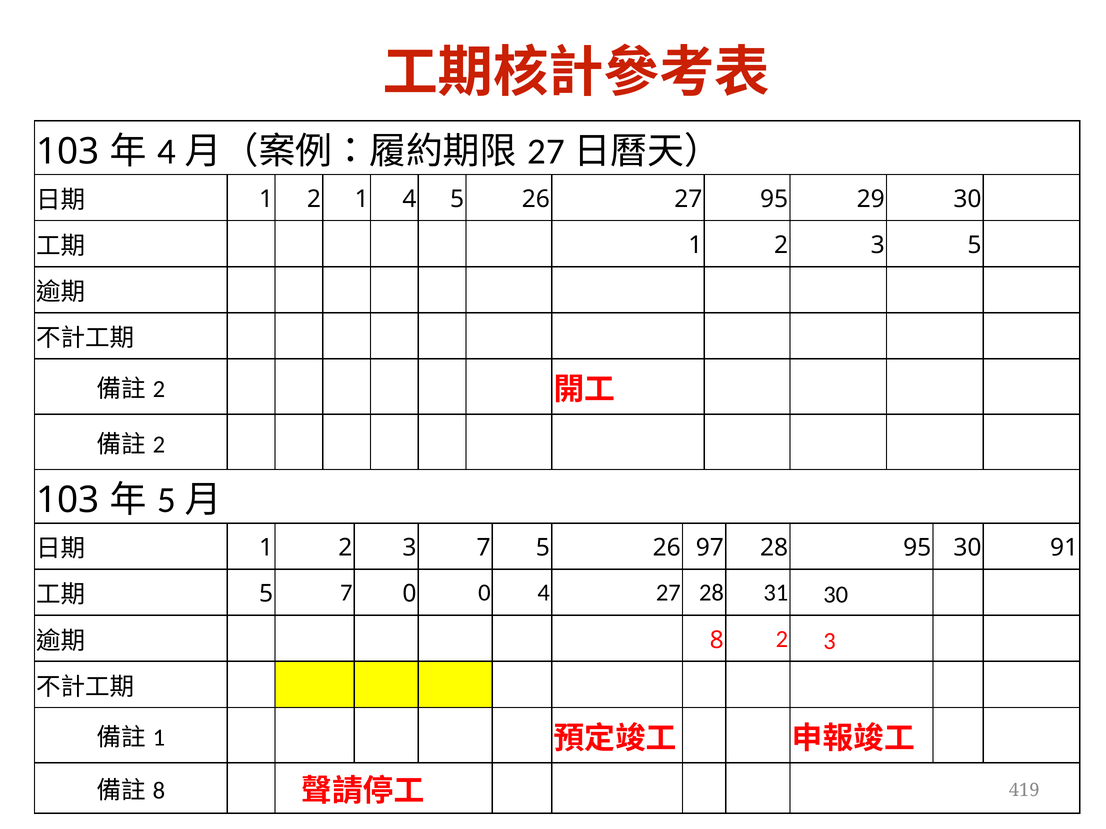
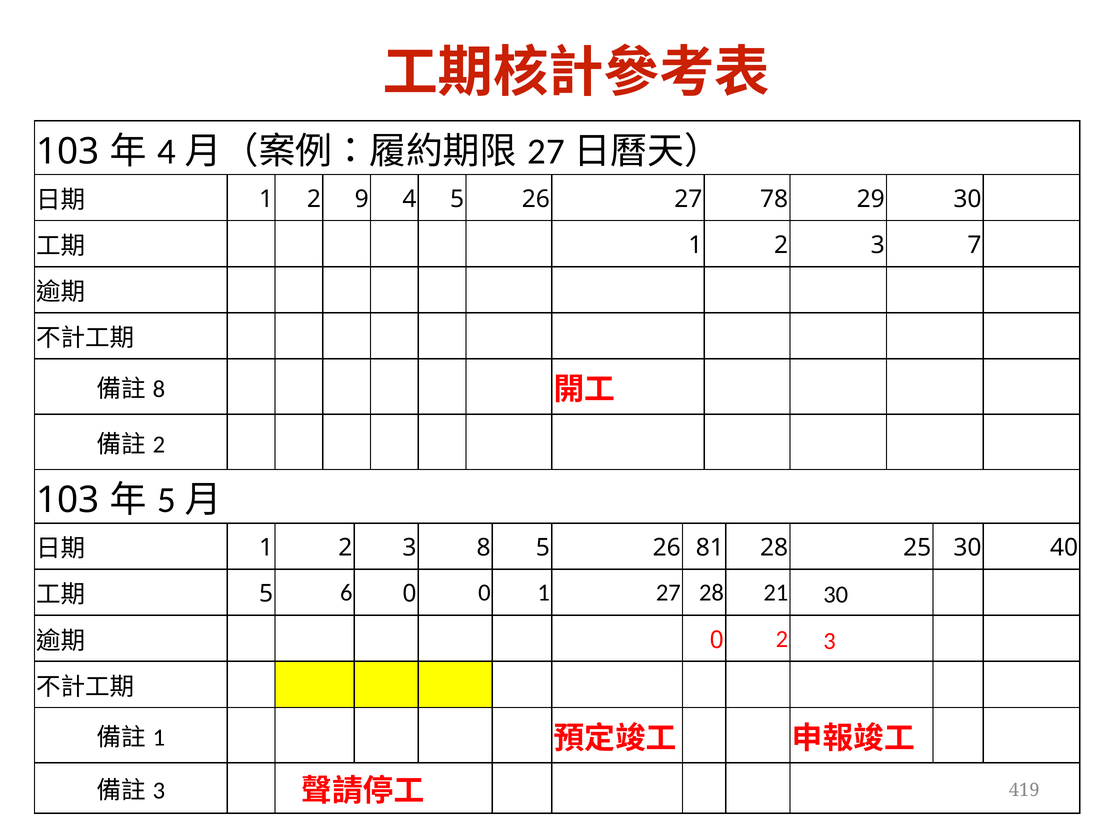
2 1: 1 -> 9
27 95: 95 -> 78
3 5: 5 -> 7
2 at (159, 389): 2 -> 8
3 7: 7 -> 8
97: 97 -> 81
28 95: 95 -> 25
91: 91 -> 40
5 7: 7 -> 6
0 4: 4 -> 1
31: 31 -> 21
8 at (717, 640): 8 -> 0
8 at (159, 791): 8 -> 3
